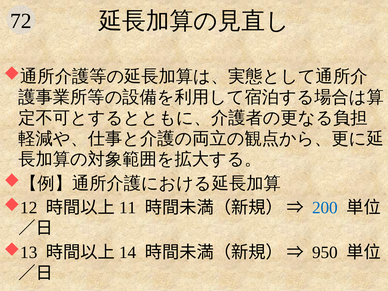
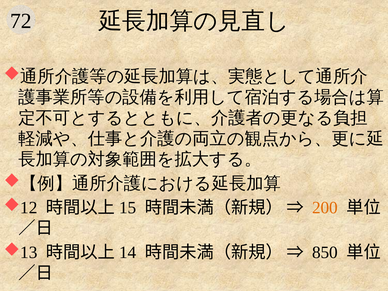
11: 11 -> 15
200 colour: blue -> orange
950: 950 -> 850
